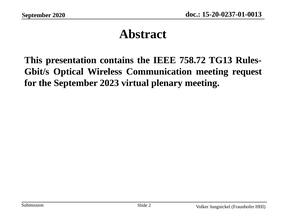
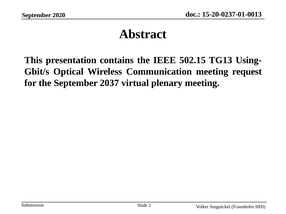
758.72: 758.72 -> 502.15
Rules-: Rules- -> Using-
2023: 2023 -> 2037
